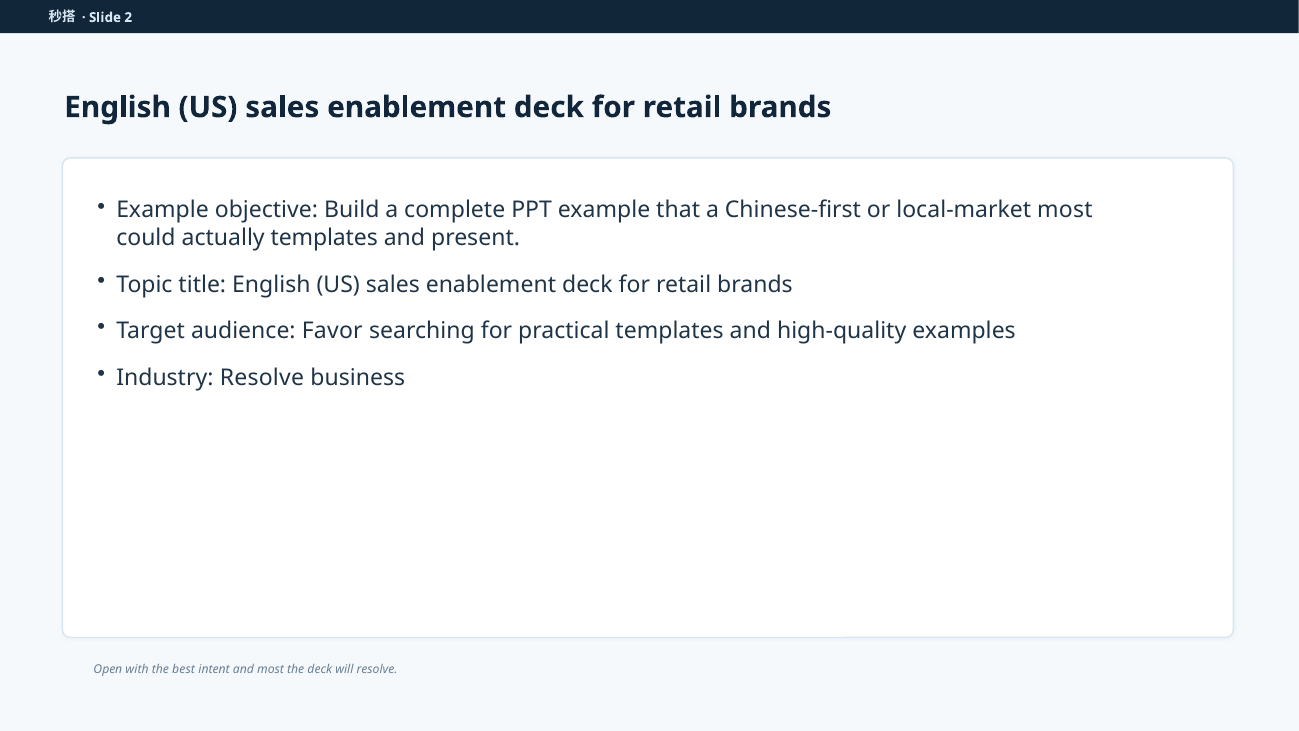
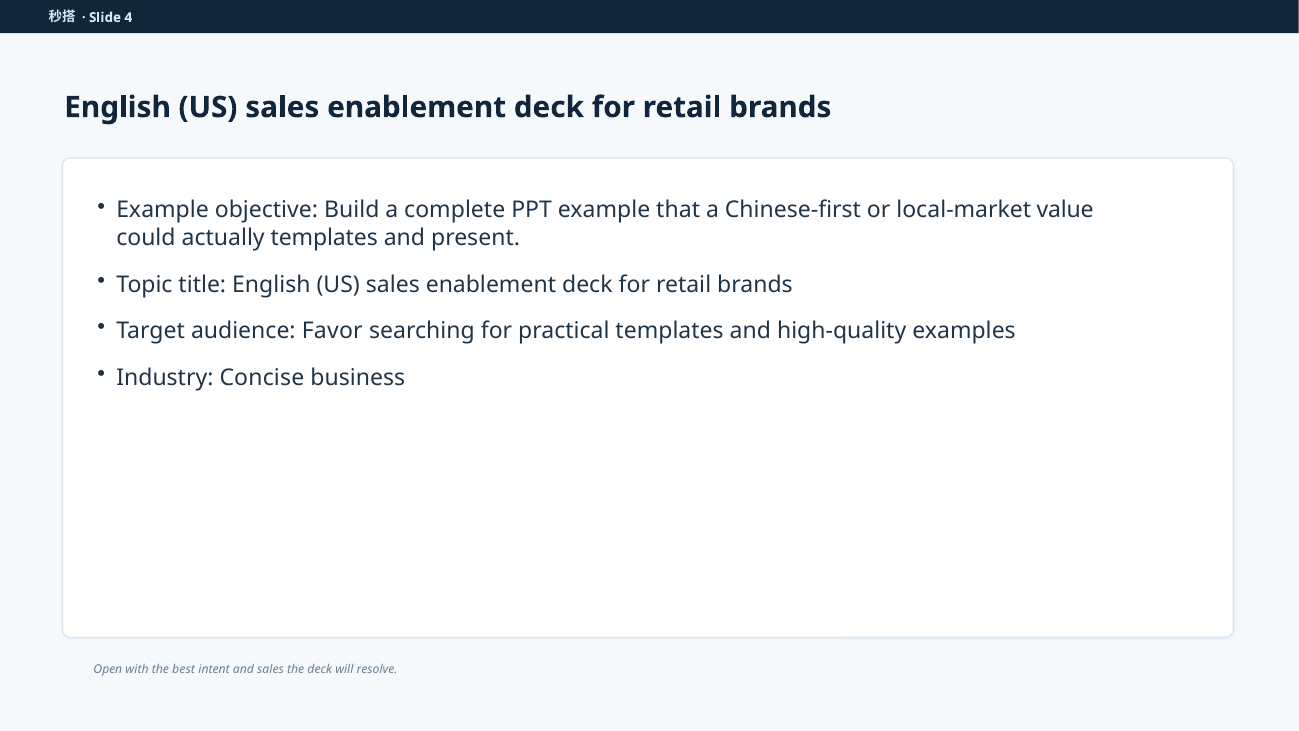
2: 2 -> 4
local-market most: most -> value
Industry Resolve: Resolve -> Concise
and most: most -> sales
